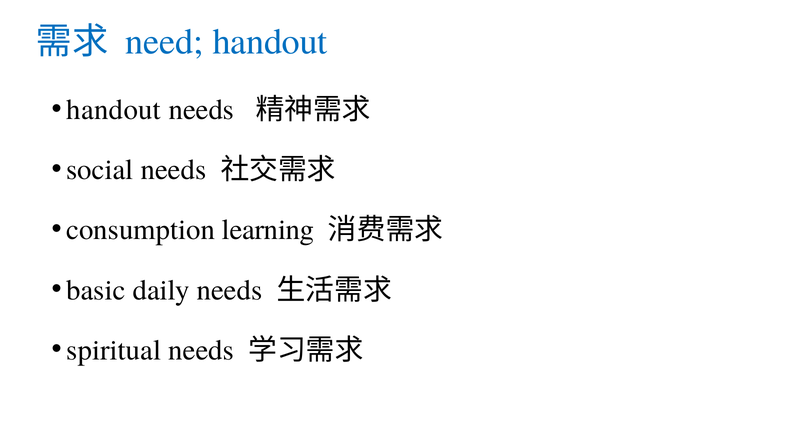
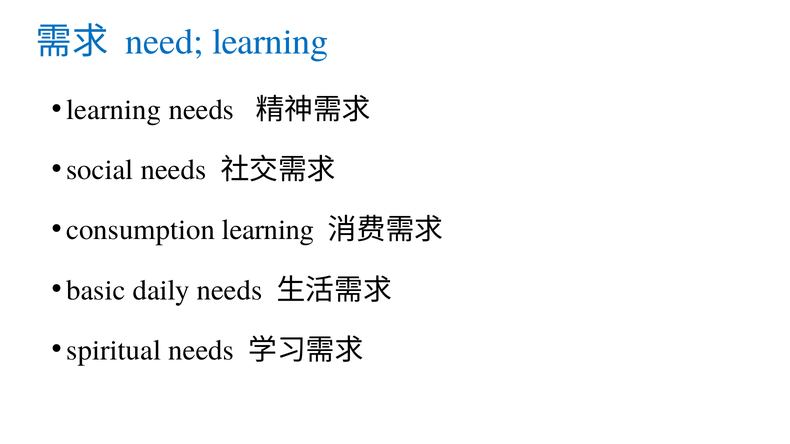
need handout: handout -> learning
handout at (114, 110): handout -> learning
